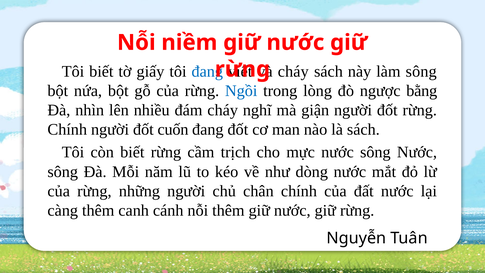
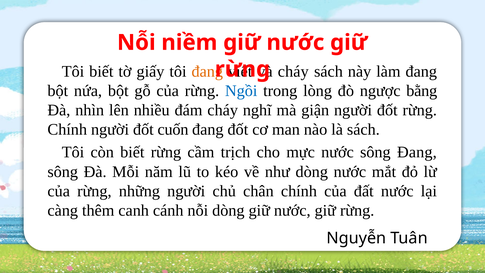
đang at (207, 71) colour: blue -> orange
làm sông: sông -> đang
sông Nước: Nước -> Đang
nỗi thêm: thêm -> dòng
